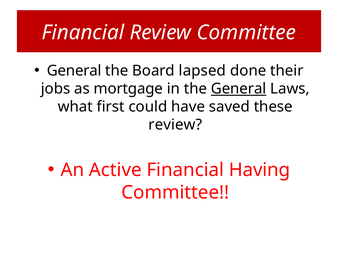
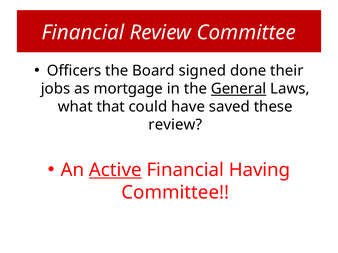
General at (74, 71): General -> Officers
lapsed: lapsed -> signed
first: first -> that
Active underline: none -> present
